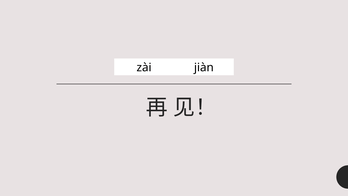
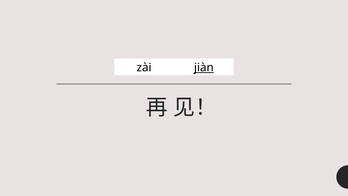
jiàn underline: none -> present
